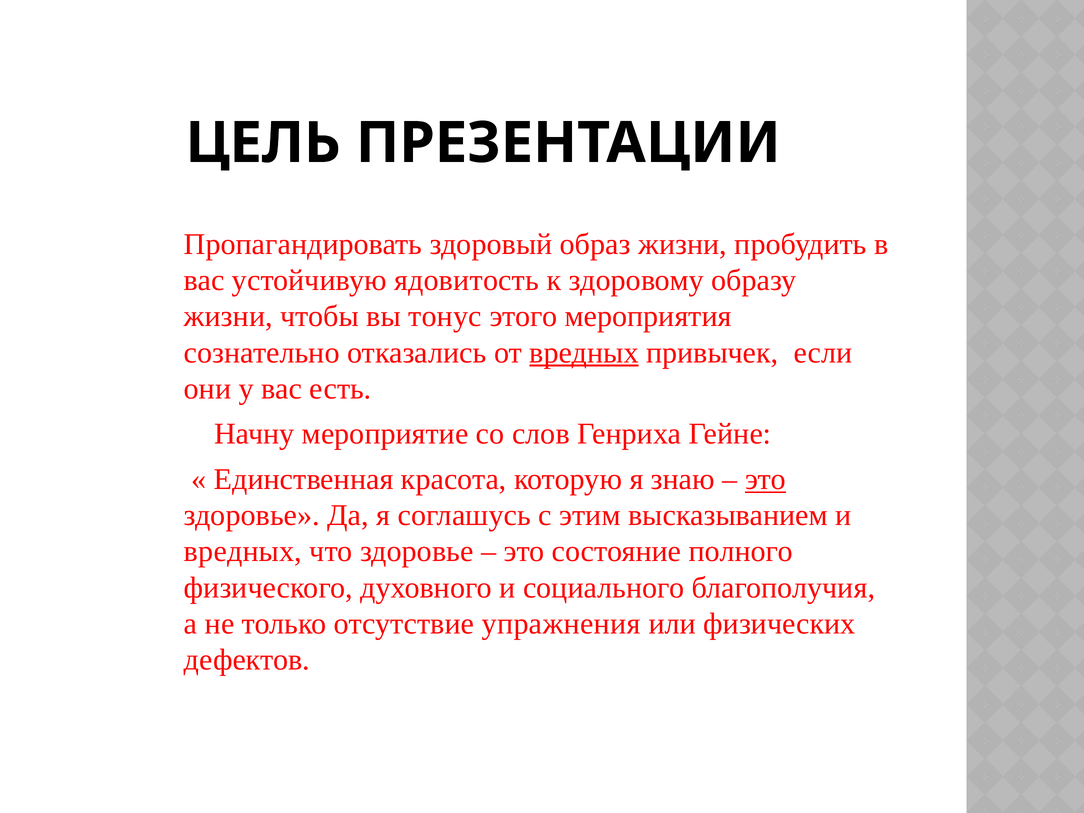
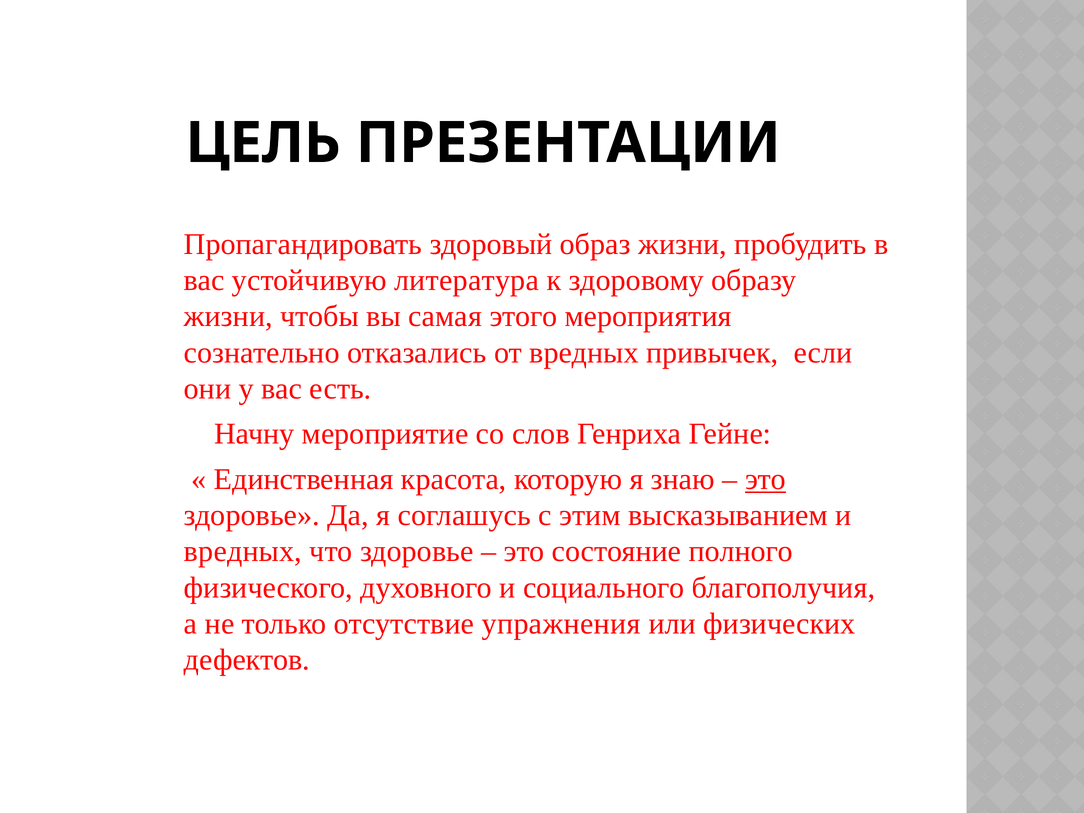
ядовитость: ядовитость -> литература
тонус: тонус -> самая
вредных at (584, 353) underline: present -> none
